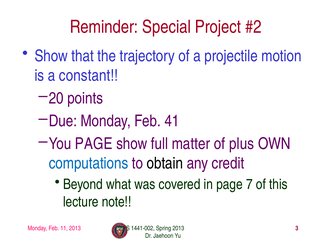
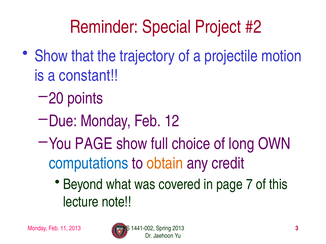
41: 41 -> 12
matter: matter -> choice
plus: plus -> long
obtain colour: black -> orange
